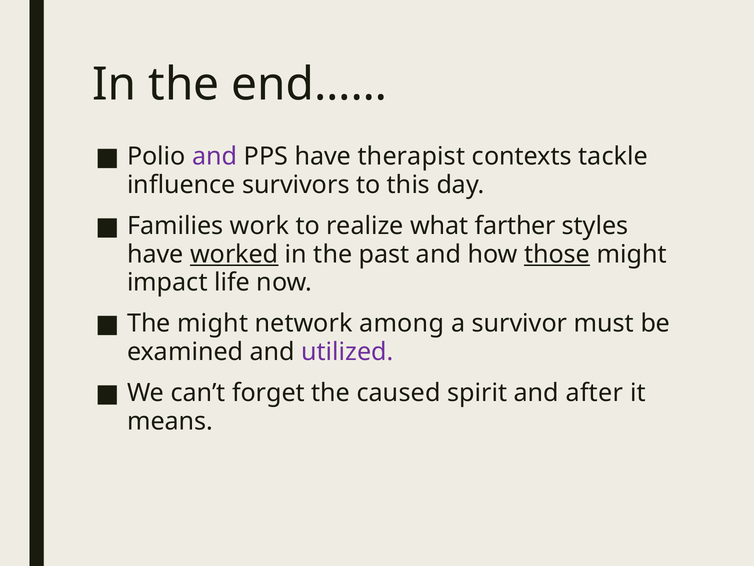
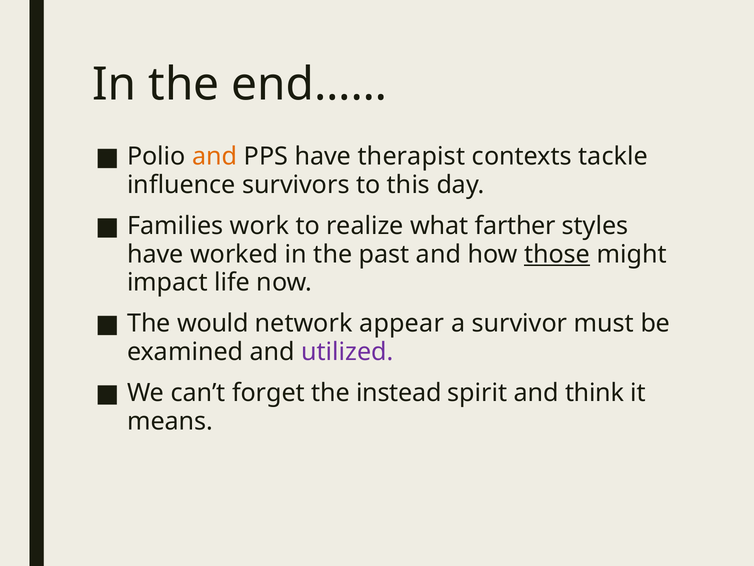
and at (215, 156) colour: purple -> orange
worked underline: present -> none
The might: might -> would
among: among -> appear
caused: caused -> instead
after: after -> think
